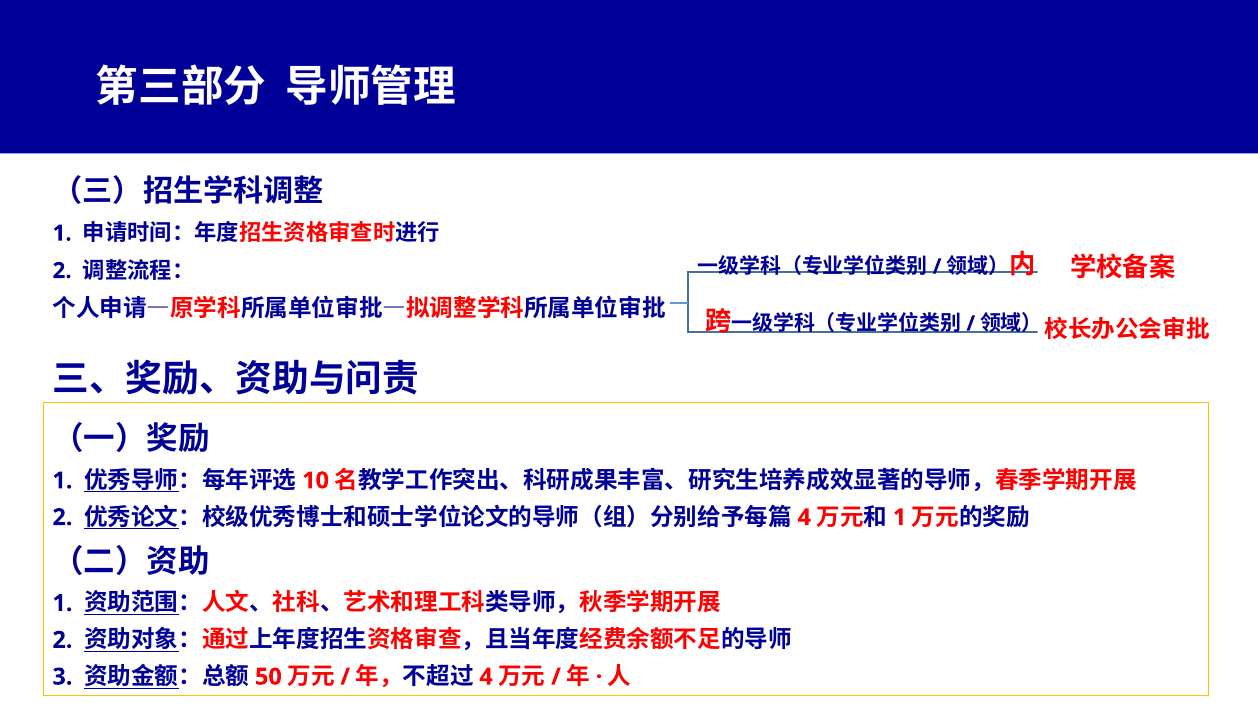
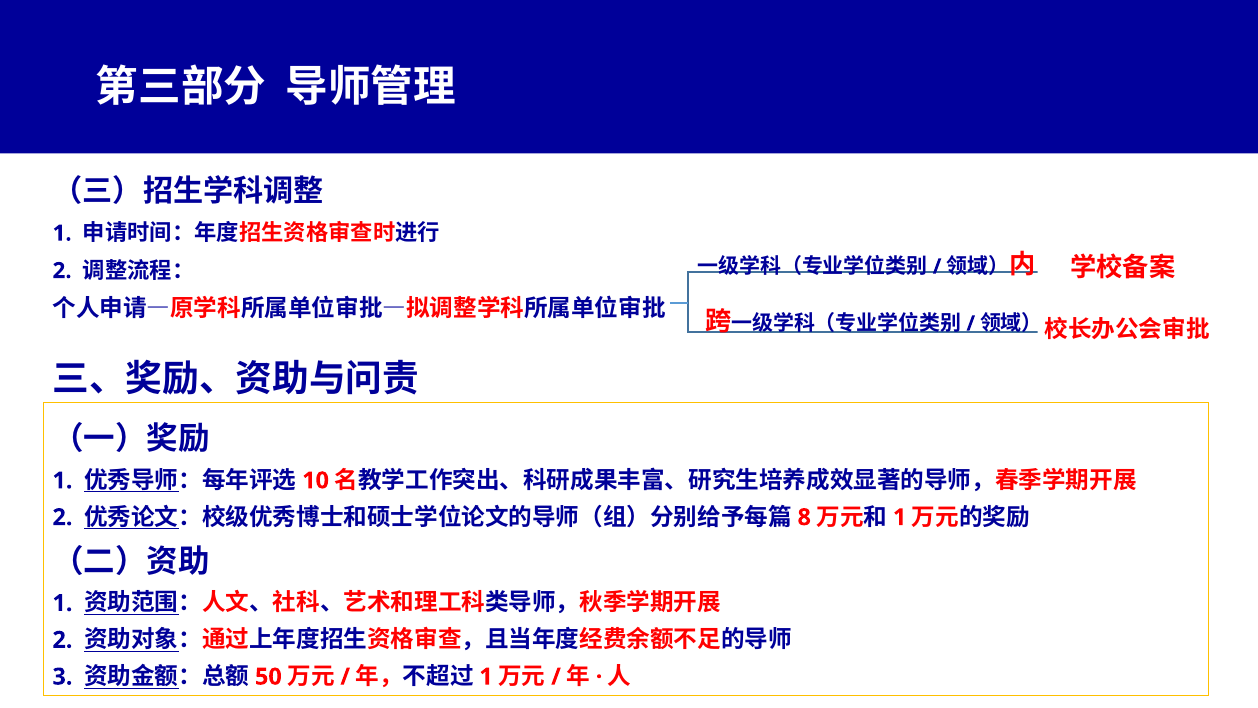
4 at (804, 517): 4 -> 8
4 at (486, 676): 4 -> 1
